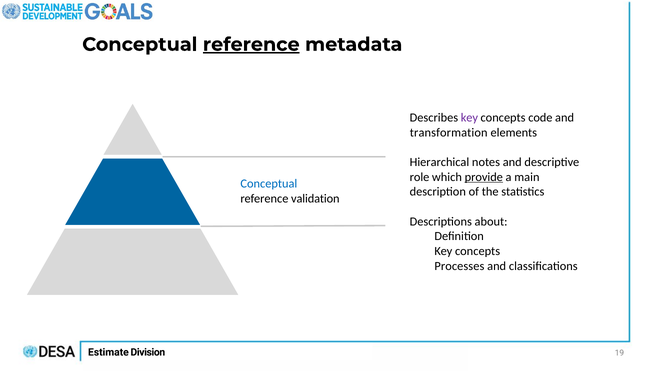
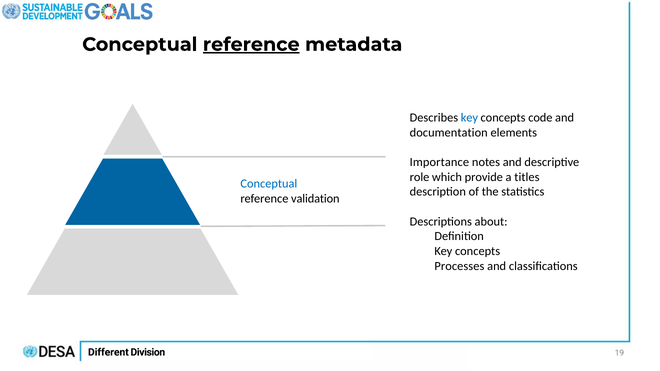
key at (469, 118) colour: purple -> blue
transformation: transformation -> documentation
Hierarchical: Hierarchical -> Importance
provide underline: present -> none
main: main -> titles
Estimate: Estimate -> Different
